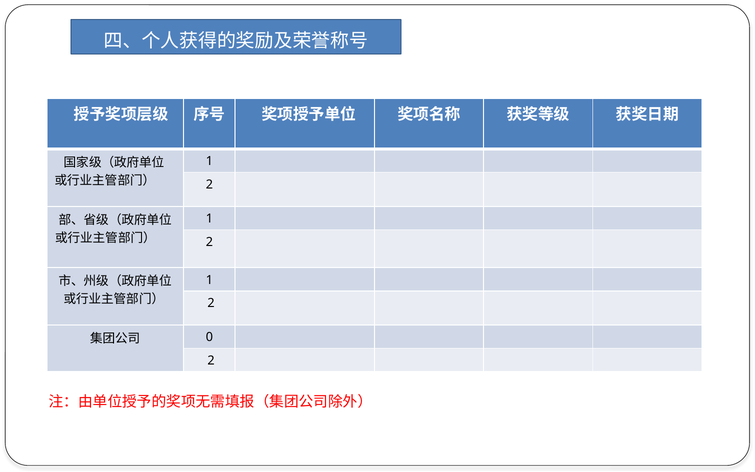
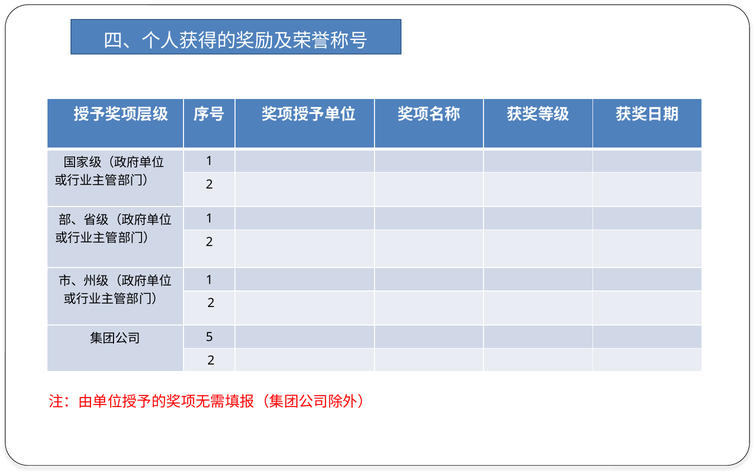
0: 0 -> 5
